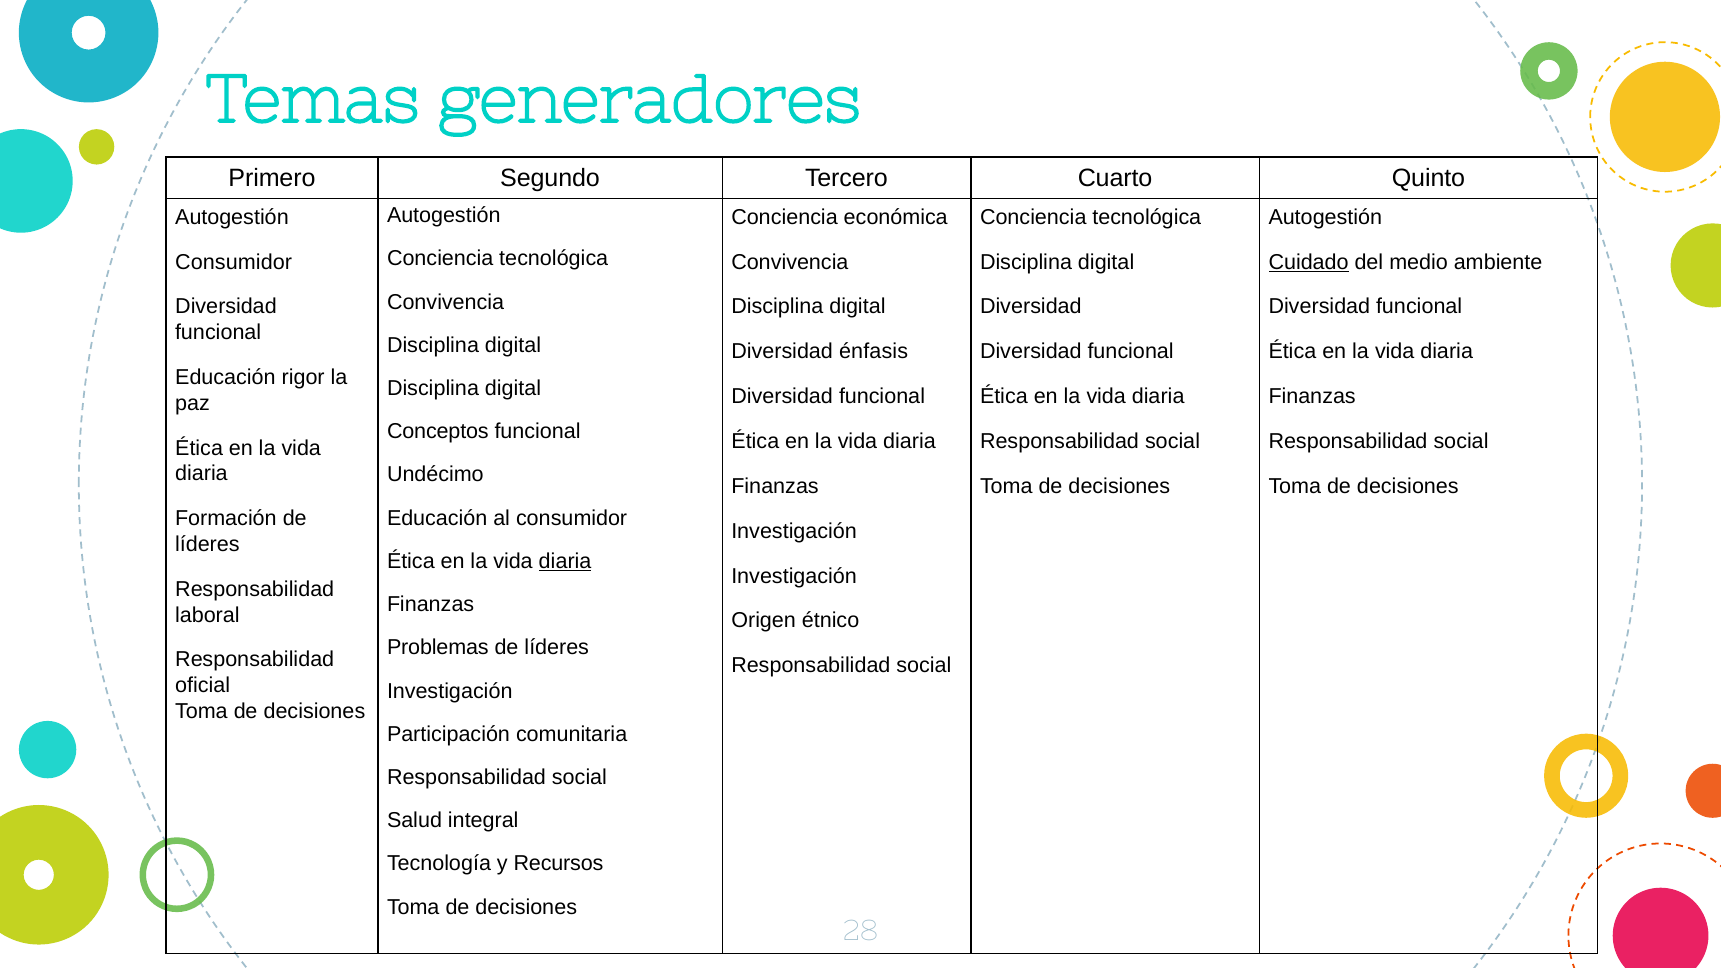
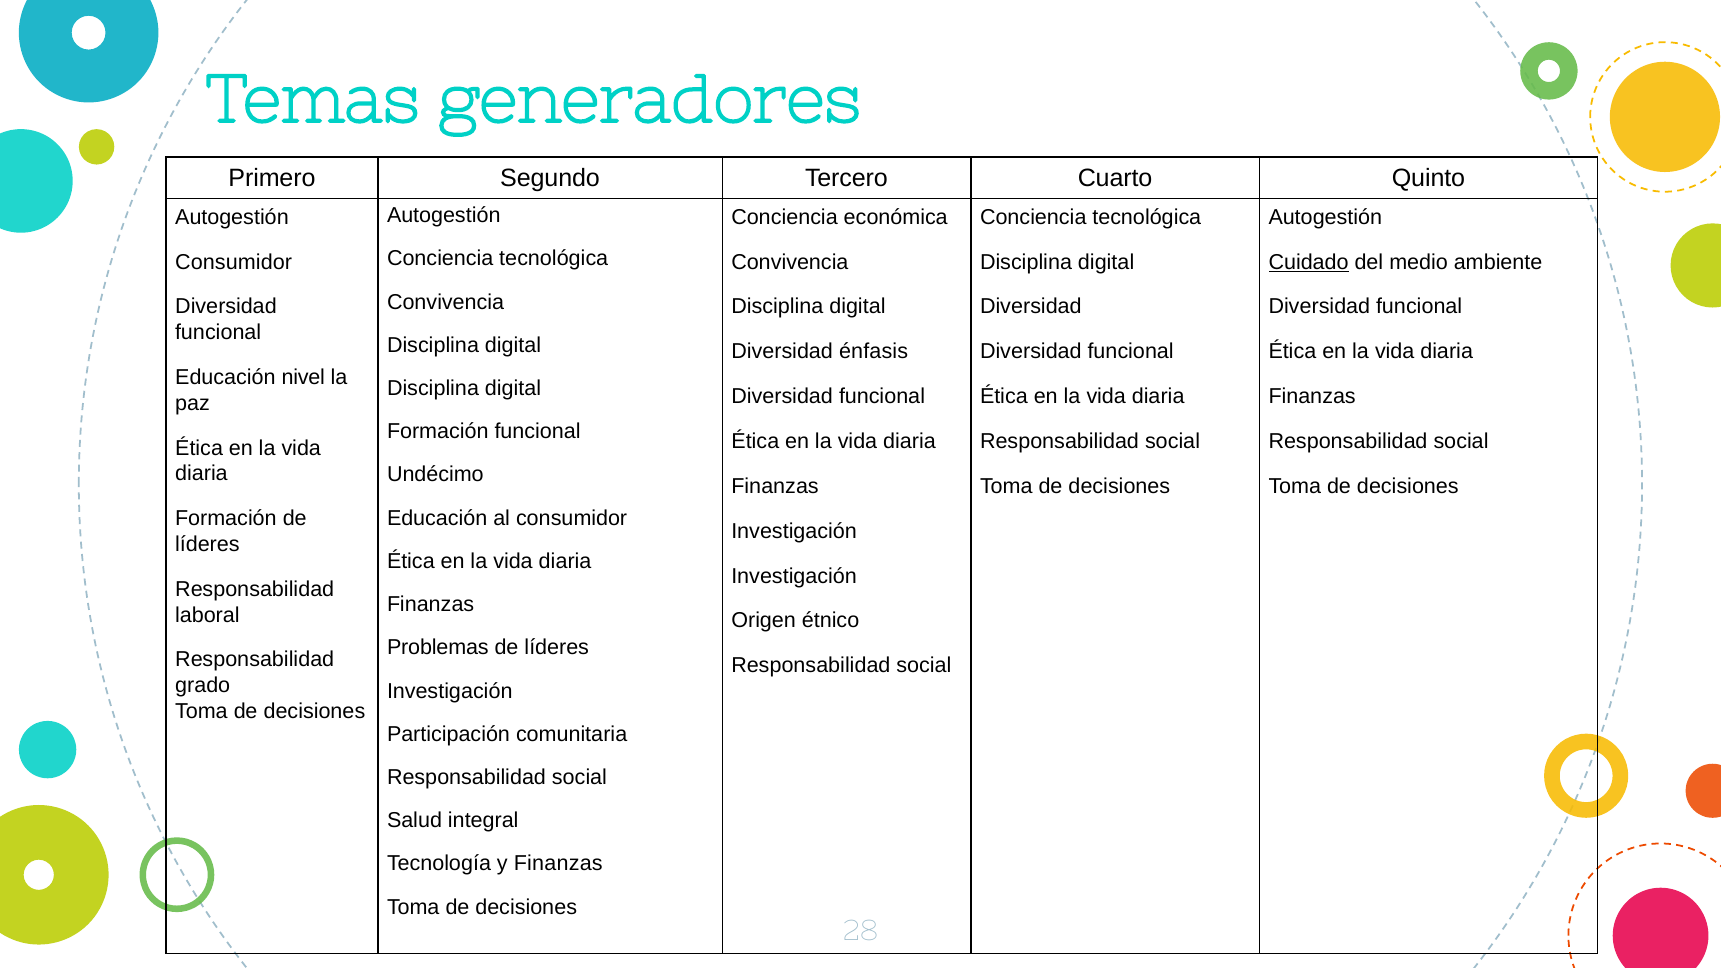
rigor: rigor -> nivel
Conceptos at (438, 432): Conceptos -> Formación
diaria at (565, 561) underline: present -> none
oficial: oficial -> grado
y Recursos: Recursos -> Finanzas
